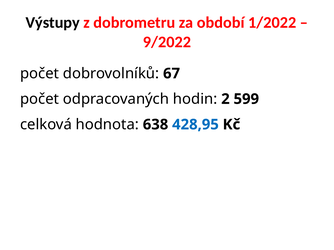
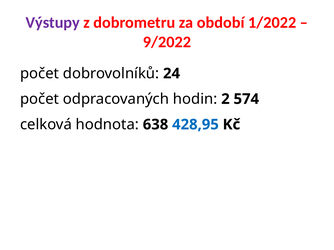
Výstupy colour: black -> purple
67: 67 -> 24
599: 599 -> 574
